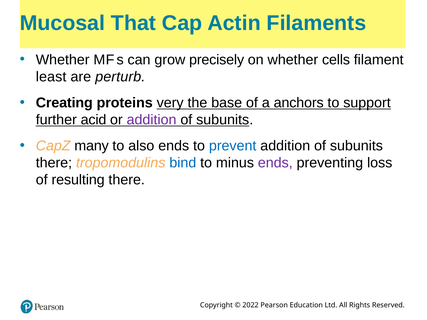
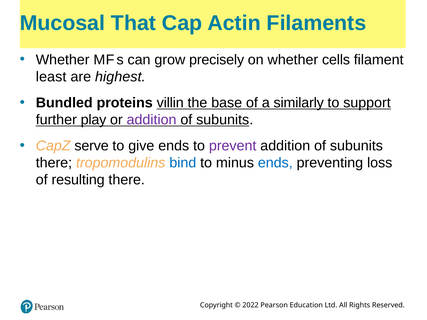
perturb: perturb -> highest
Creating: Creating -> Bundled
very: very -> villin
anchors: anchors -> similarly
acid: acid -> play
many: many -> serve
also: also -> give
prevent colour: blue -> purple
ends at (275, 163) colour: purple -> blue
